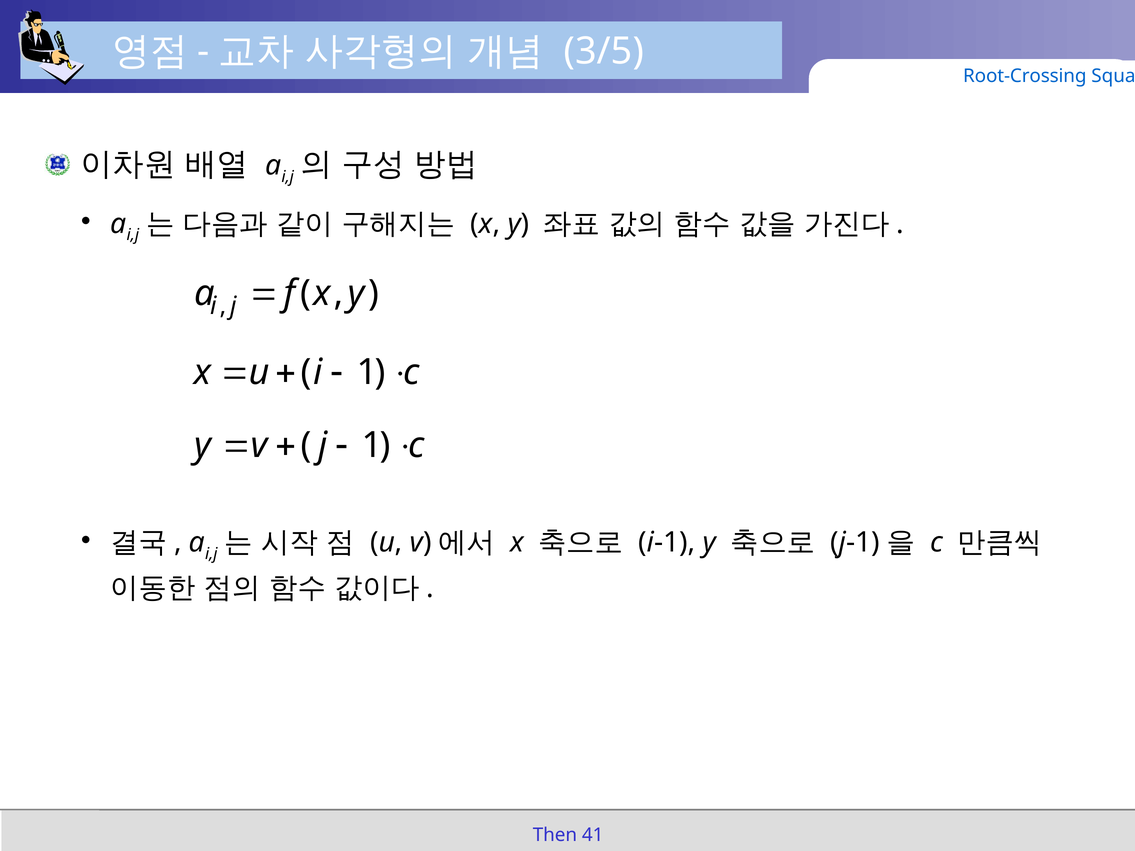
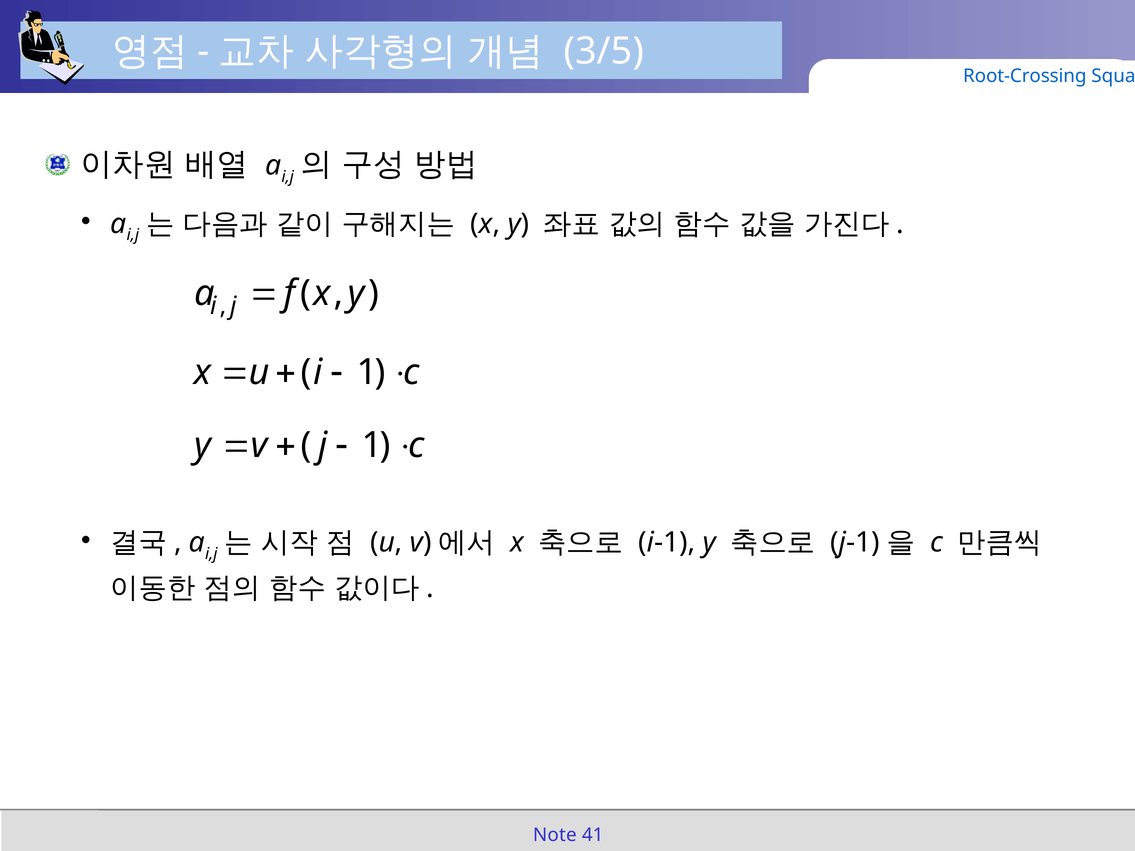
Then: Then -> Note
